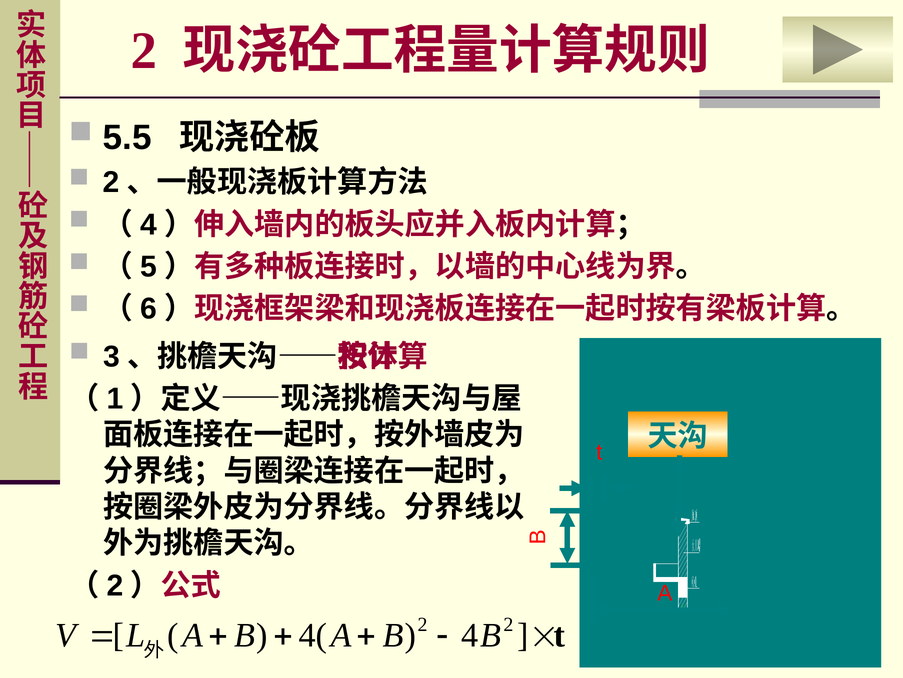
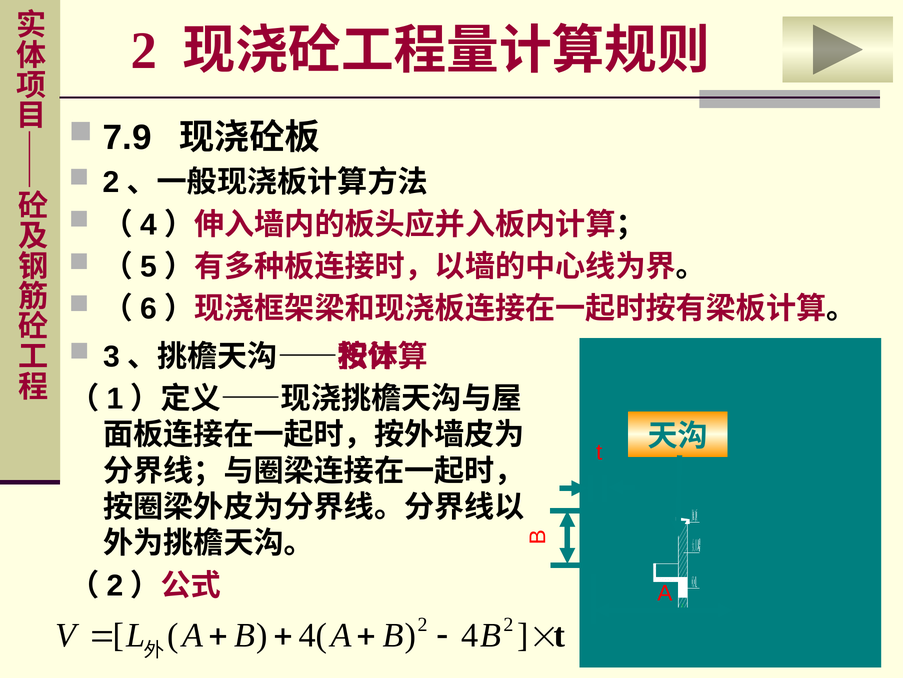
5.5: 5.5 -> 7.9
